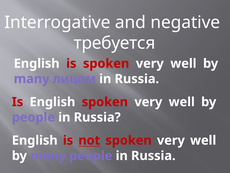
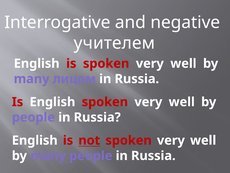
требуется: требуется -> учителем
